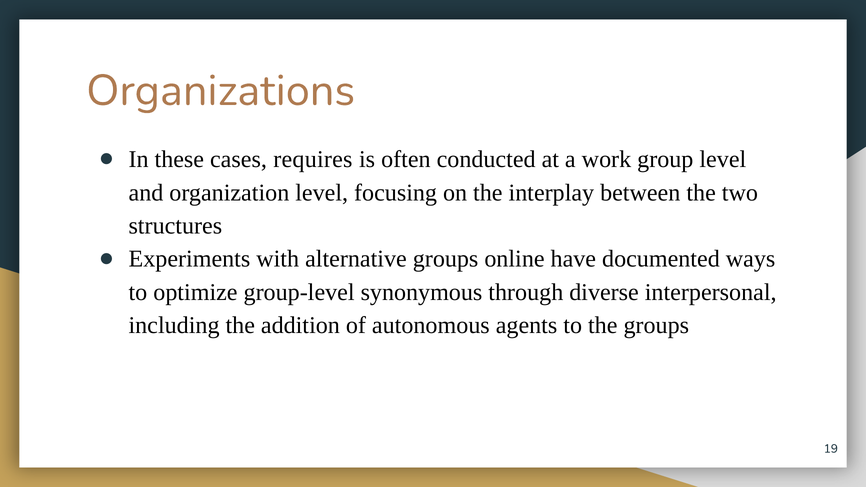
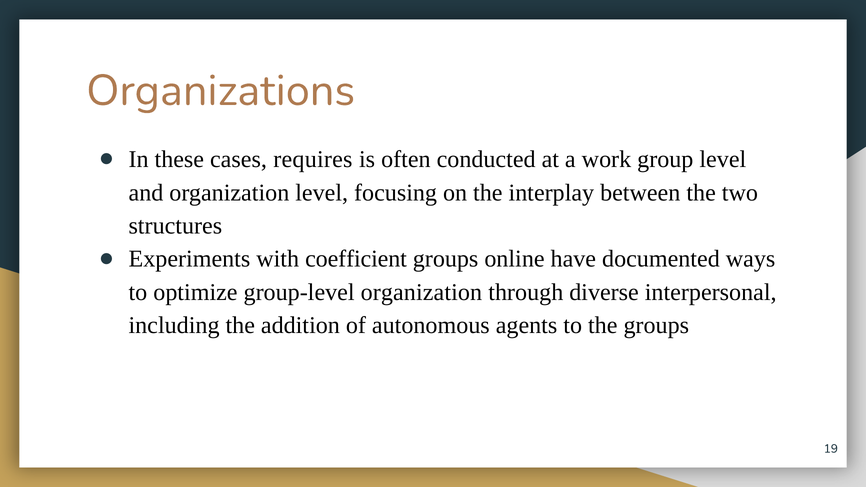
alternative: alternative -> coefficient
group-level synonymous: synonymous -> organization
